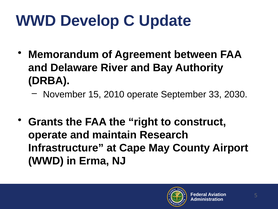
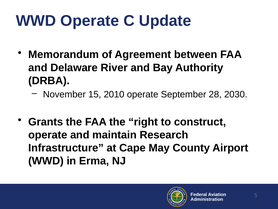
WWD Develop: Develop -> Operate
33: 33 -> 28
